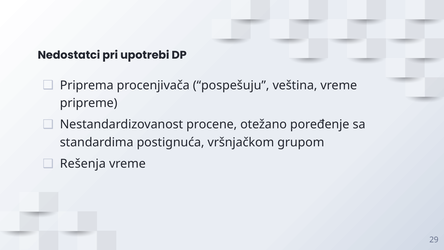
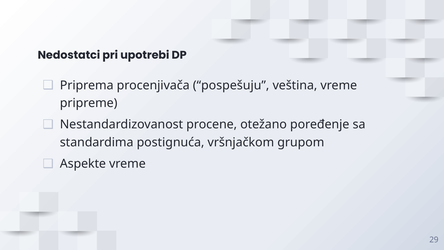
Rešenja: Rešenja -> Aspekte
